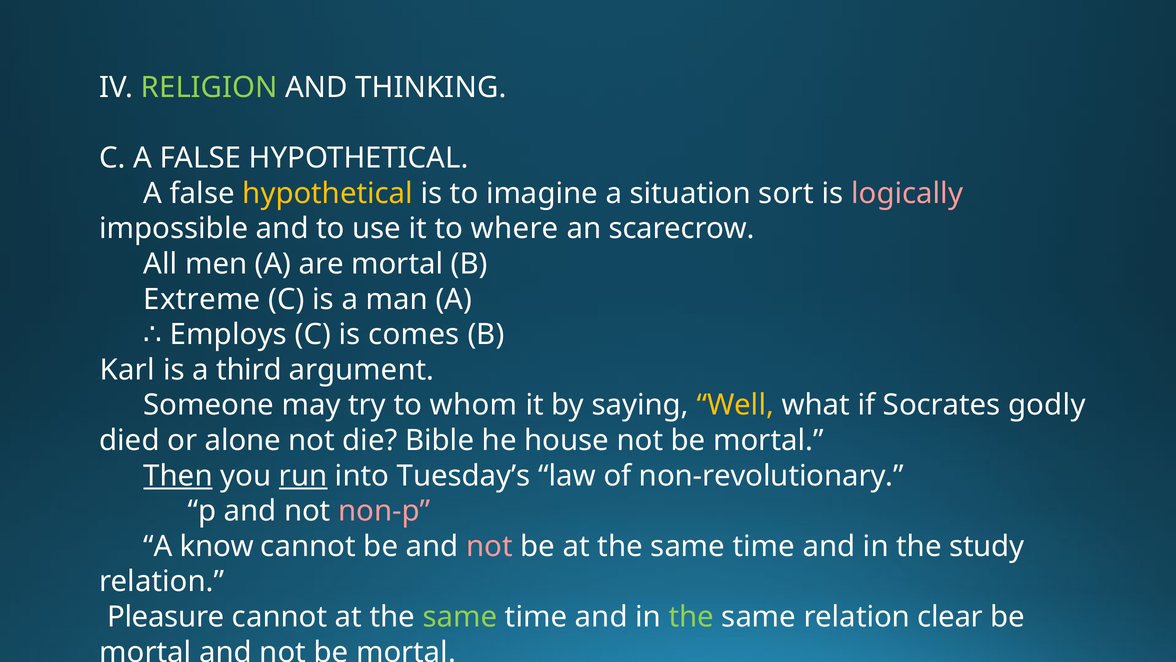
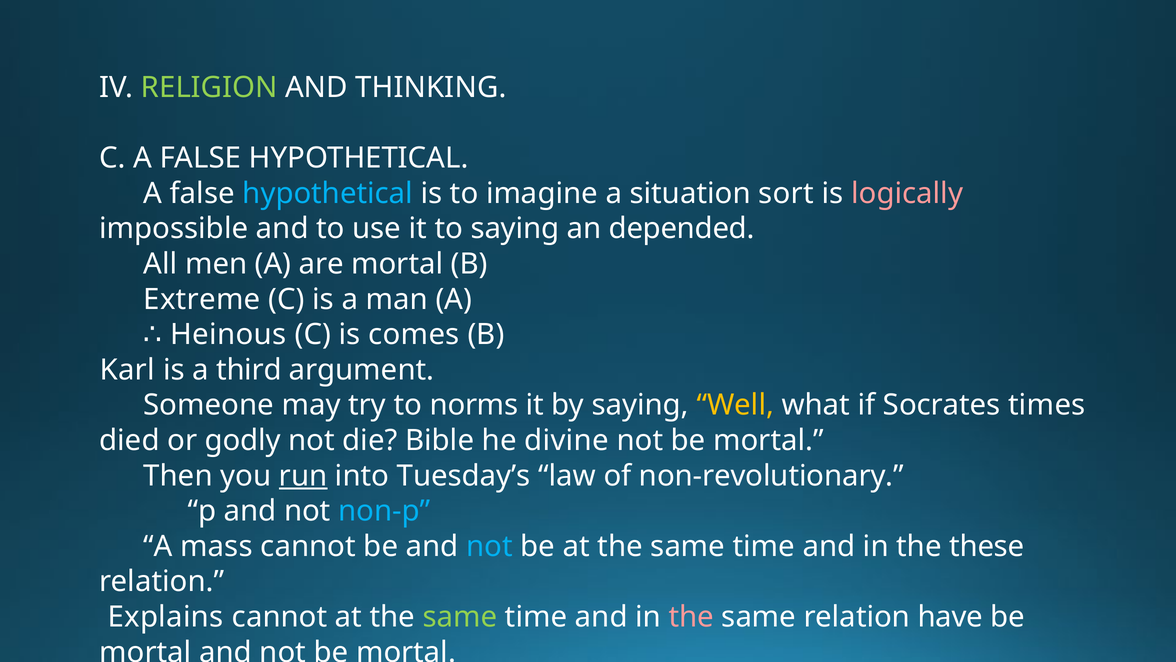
hypothetical at (328, 193) colour: yellow -> light blue
to where: where -> saying
scarecrow: scarecrow -> depended
Employs: Employs -> Heinous
whom: whom -> norms
godly: godly -> times
alone: alone -> godly
house: house -> divine
Then underline: present -> none
non-p colour: pink -> light blue
know: know -> mass
not at (489, 546) colour: pink -> light blue
study: study -> these
Pleasure: Pleasure -> Explains
the at (691, 617) colour: light green -> pink
clear: clear -> have
